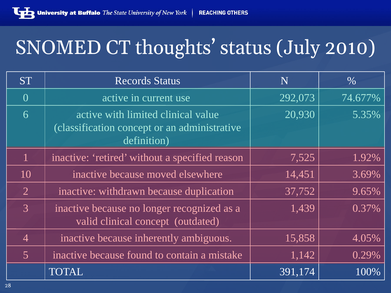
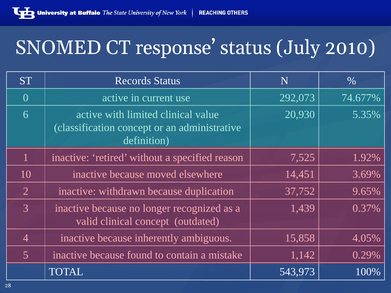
thoughts: thoughts -> response
391,174: 391,174 -> 543,973
